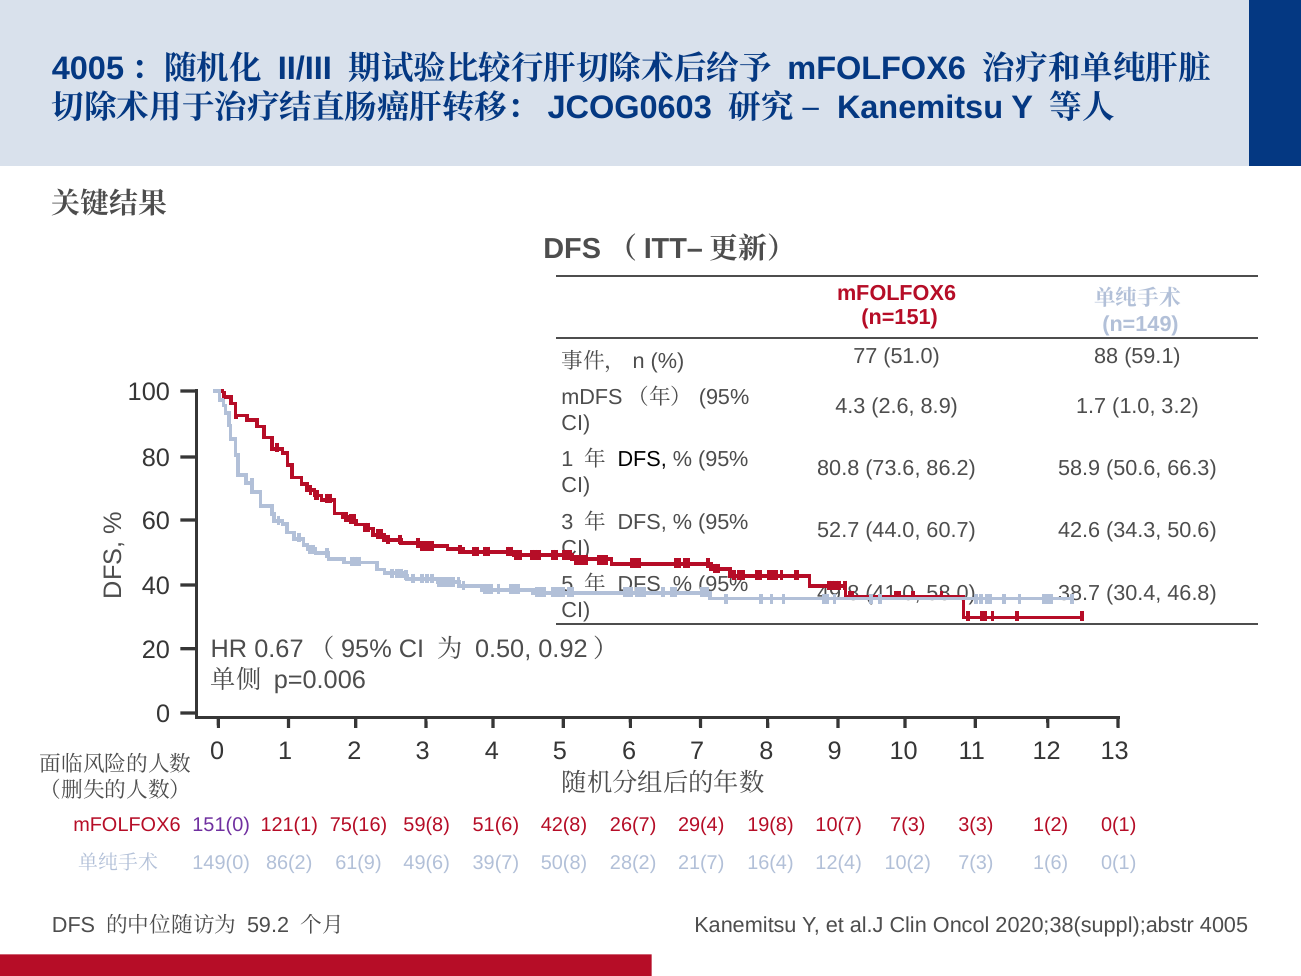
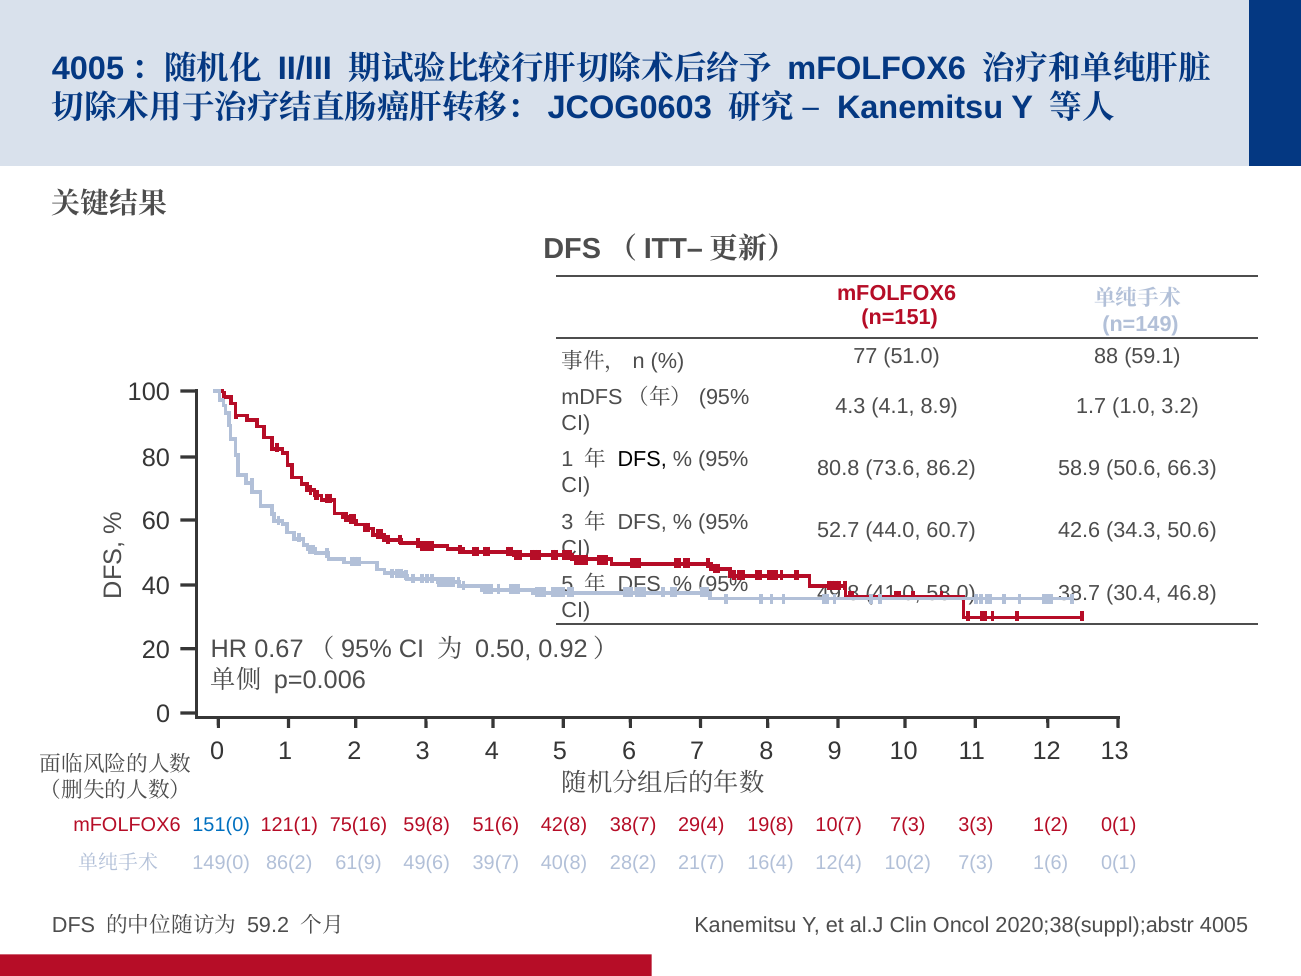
2.6: 2.6 -> 4.1
151(0 colour: purple -> blue
26(7: 26(7 -> 38(7
50(8: 50(8 -> 40(8
